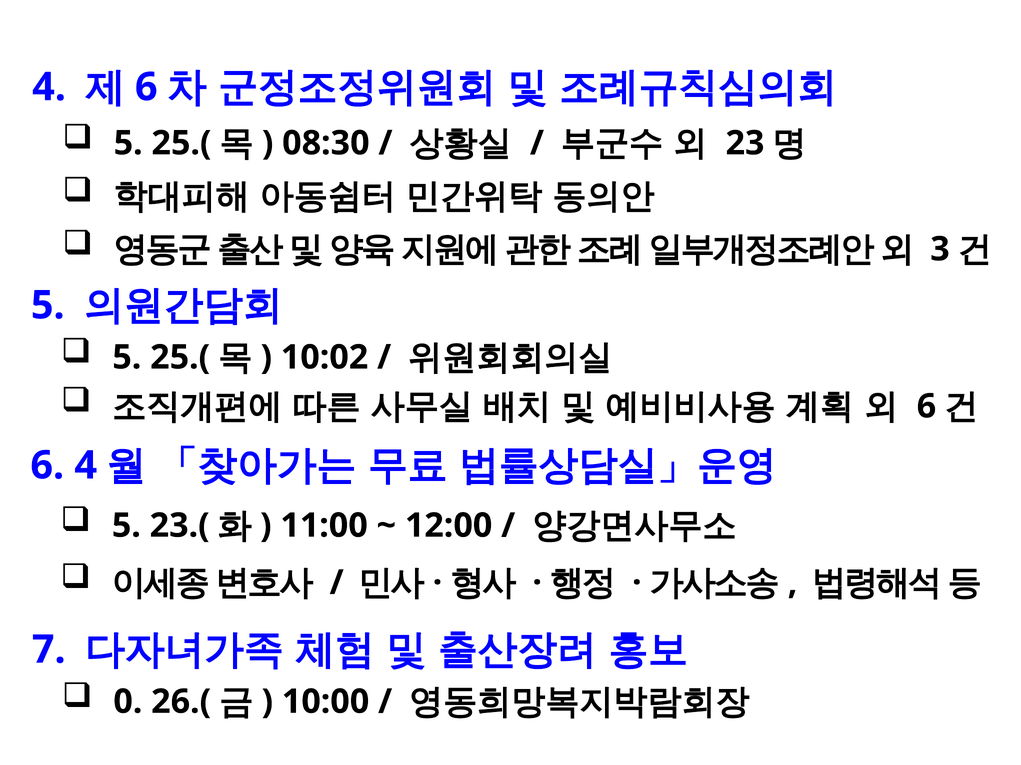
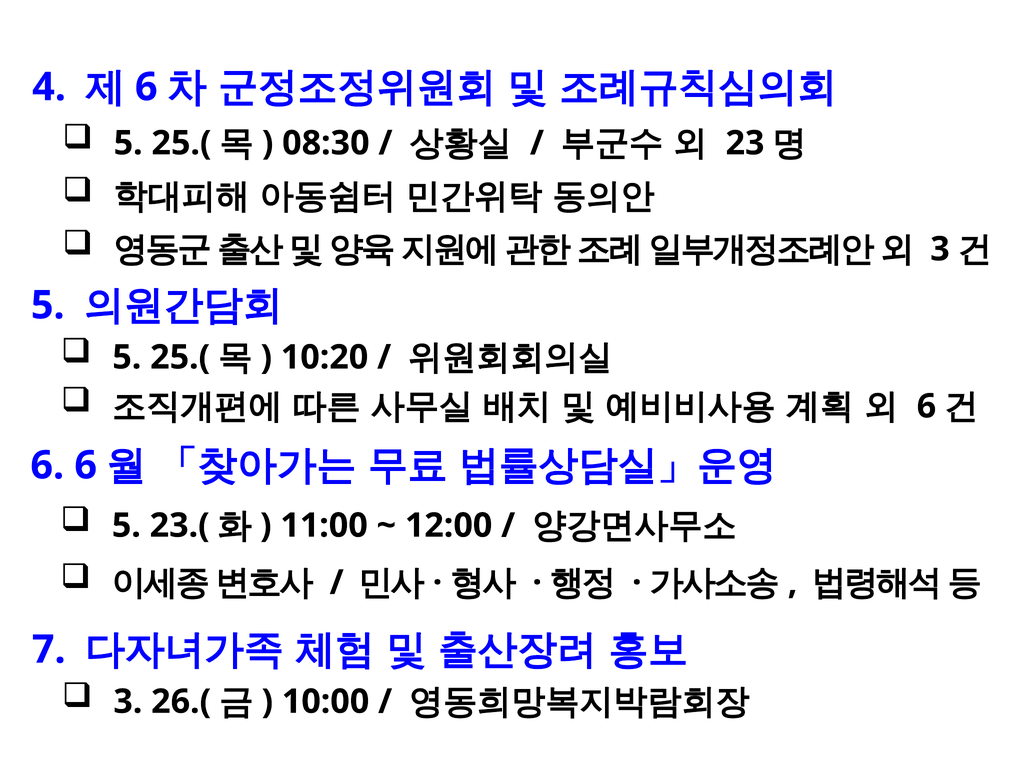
10:02: 10:02 -> 10:20
6 4: 4 -> 6
0 at (128, 702): 0 -> 3
